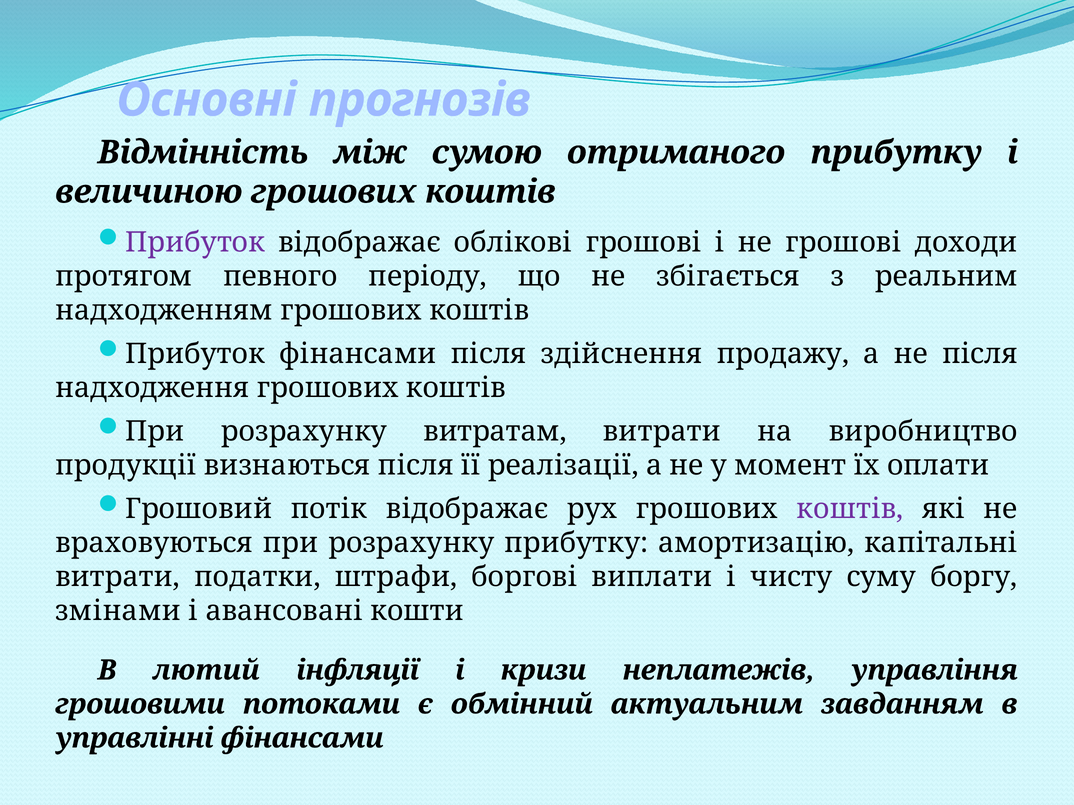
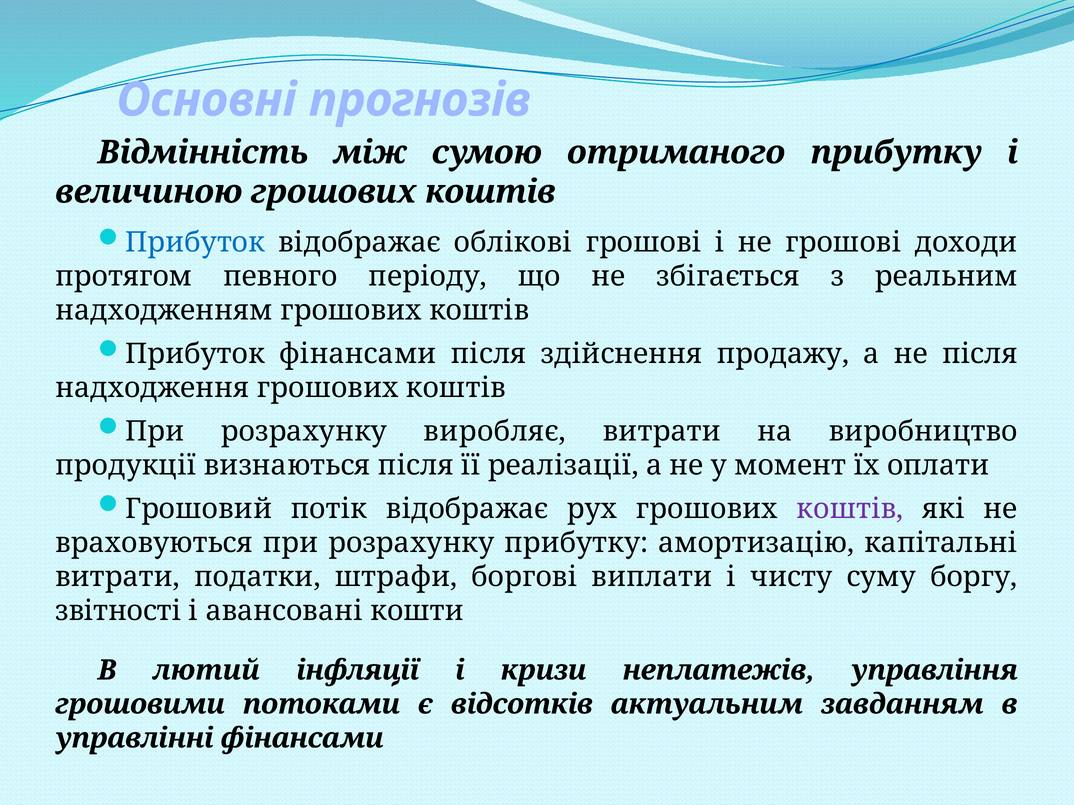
Прибуток at (195, 243) colour: purple -> blue
витратам: витратам -> виробляє
змінами: змінами -> звітності
обмінний: обмінний -> відсотків
